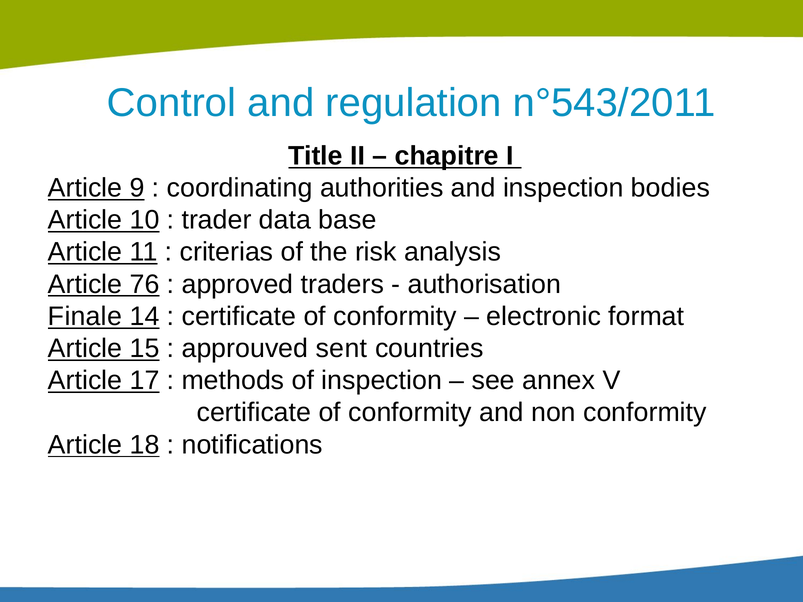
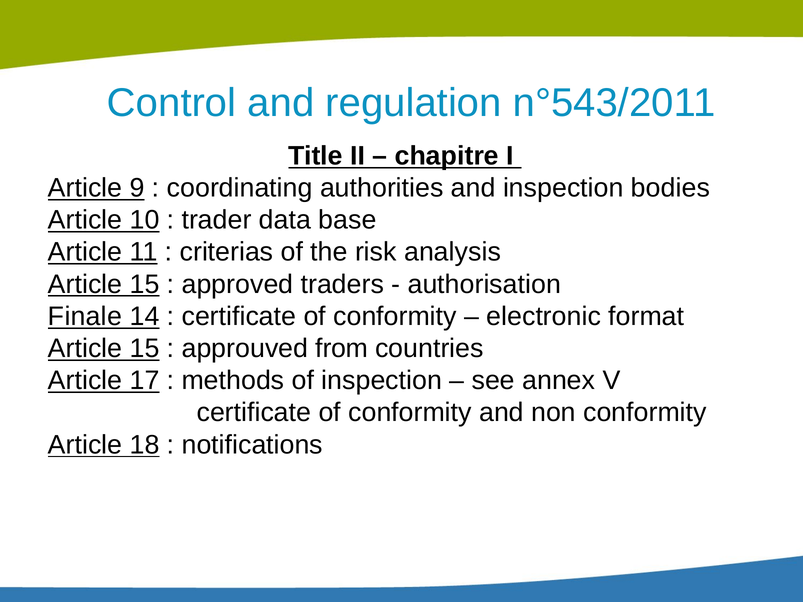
76 at (145, 284): 76 -> 15
sent: sent -> from
